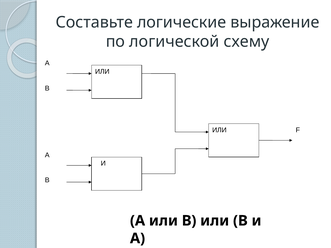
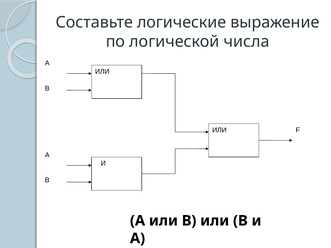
схему: схему -> числа
